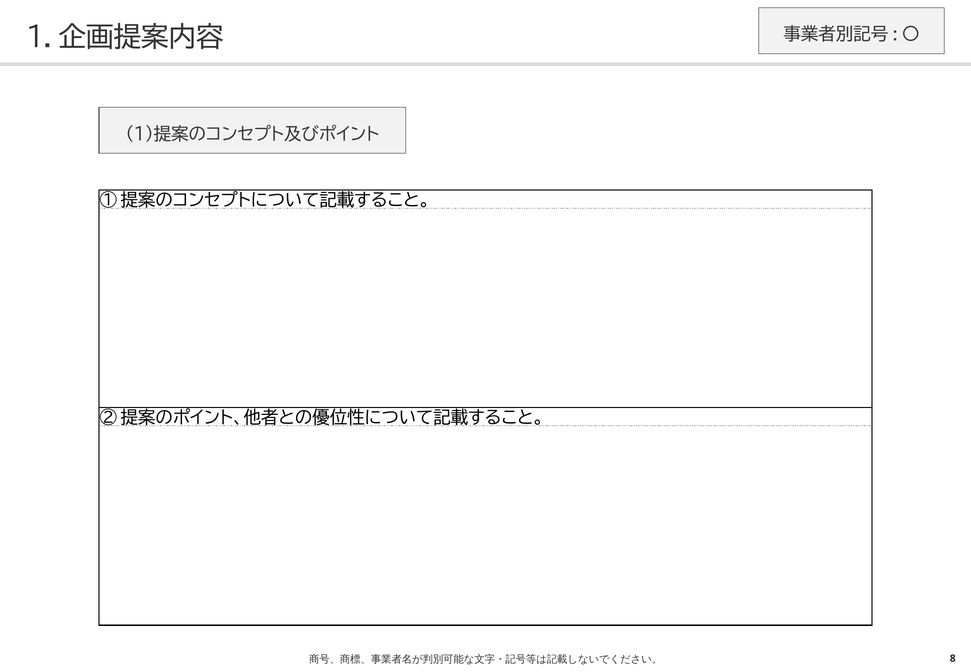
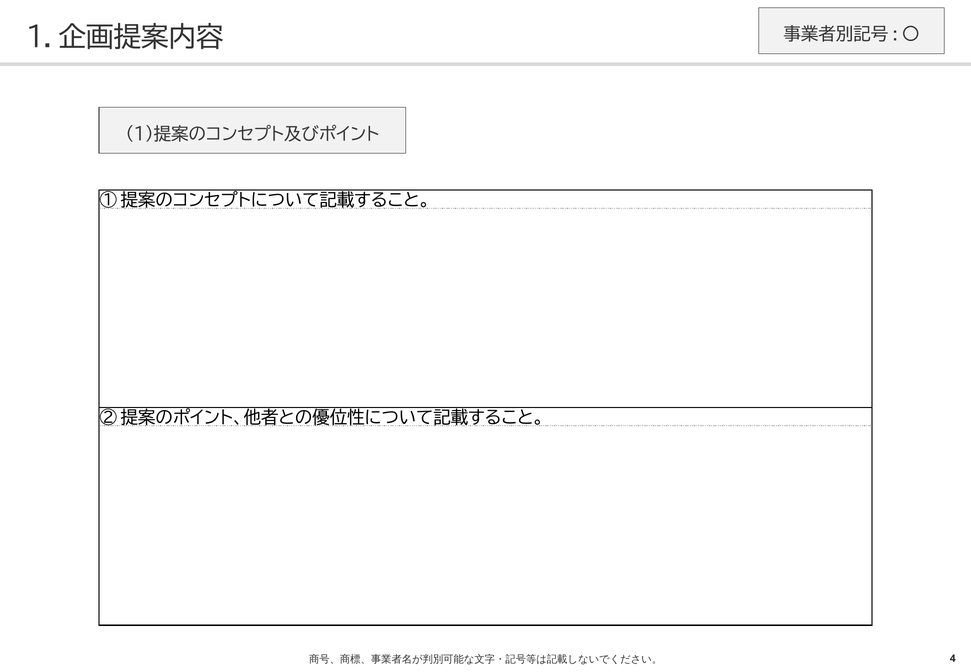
8: 8 -> 4
